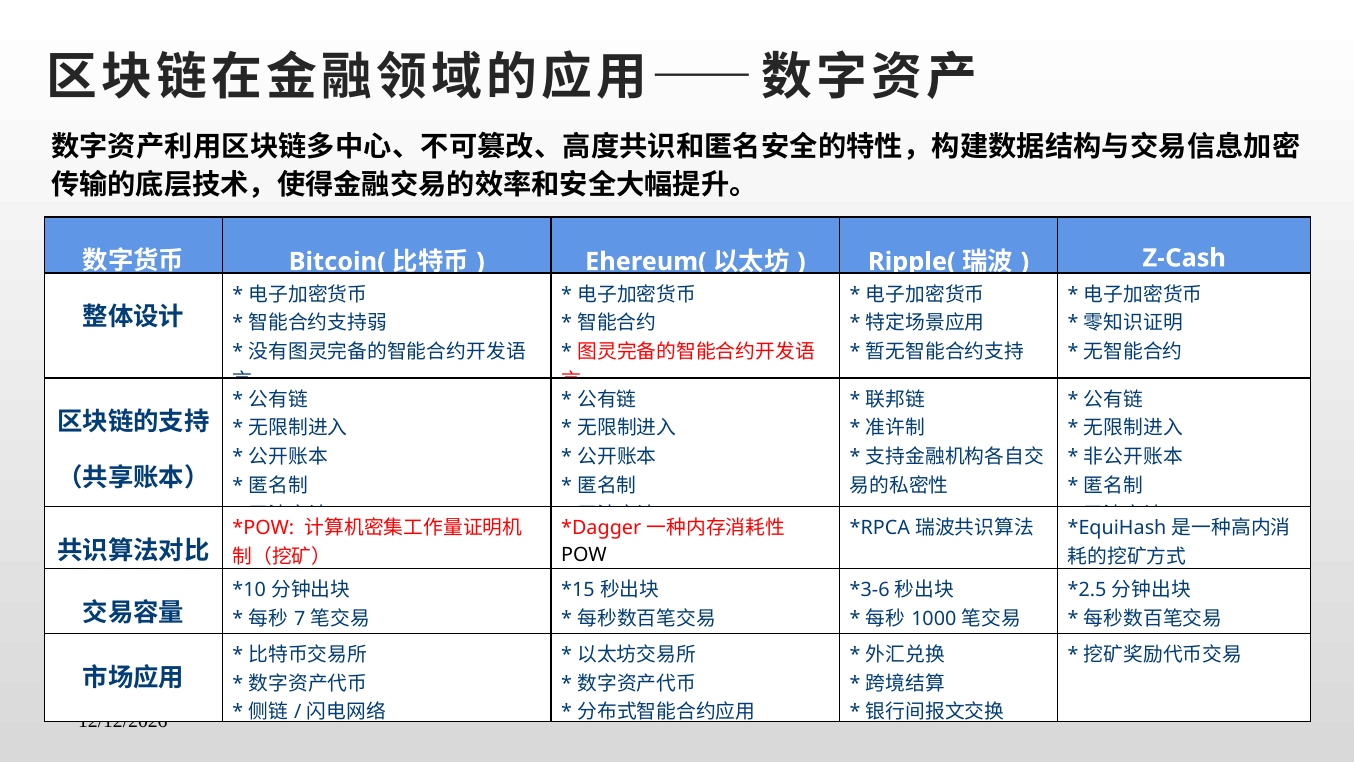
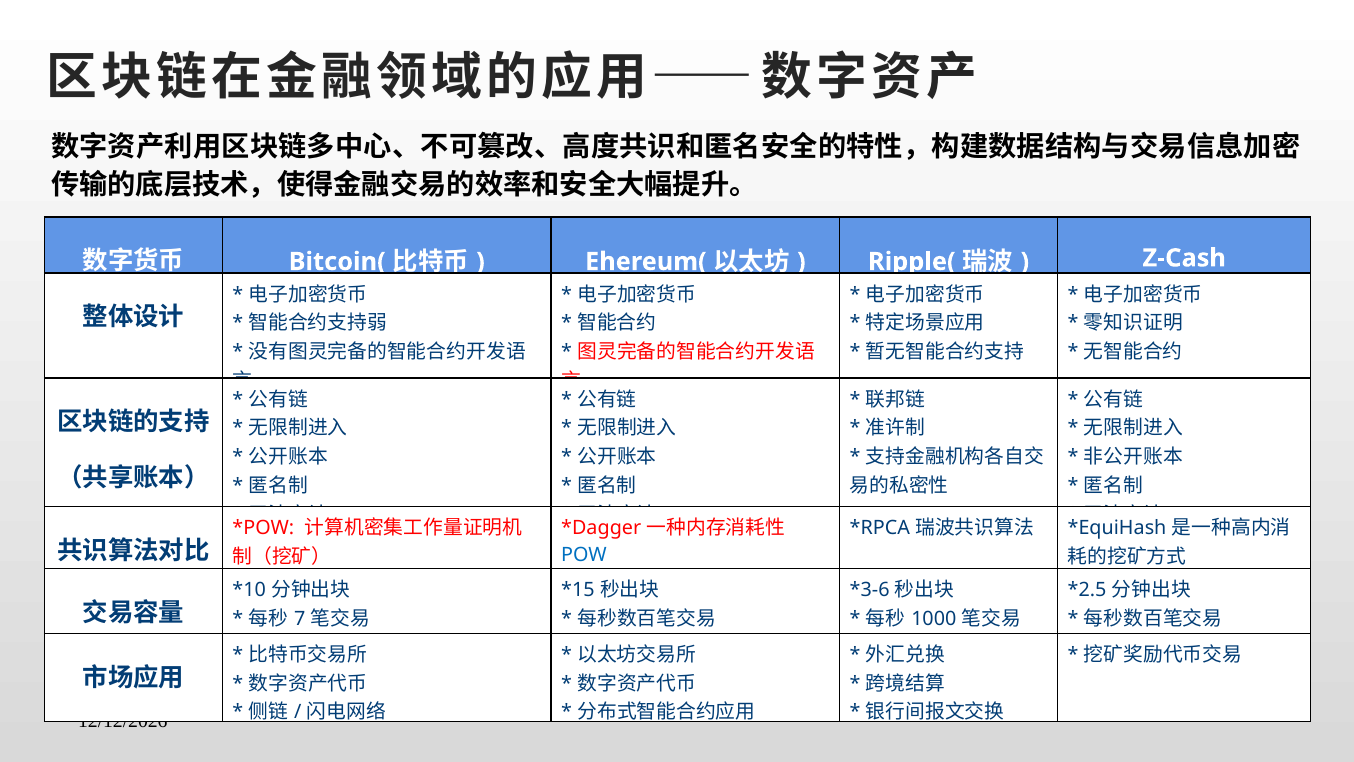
POW colour: black -> blue
